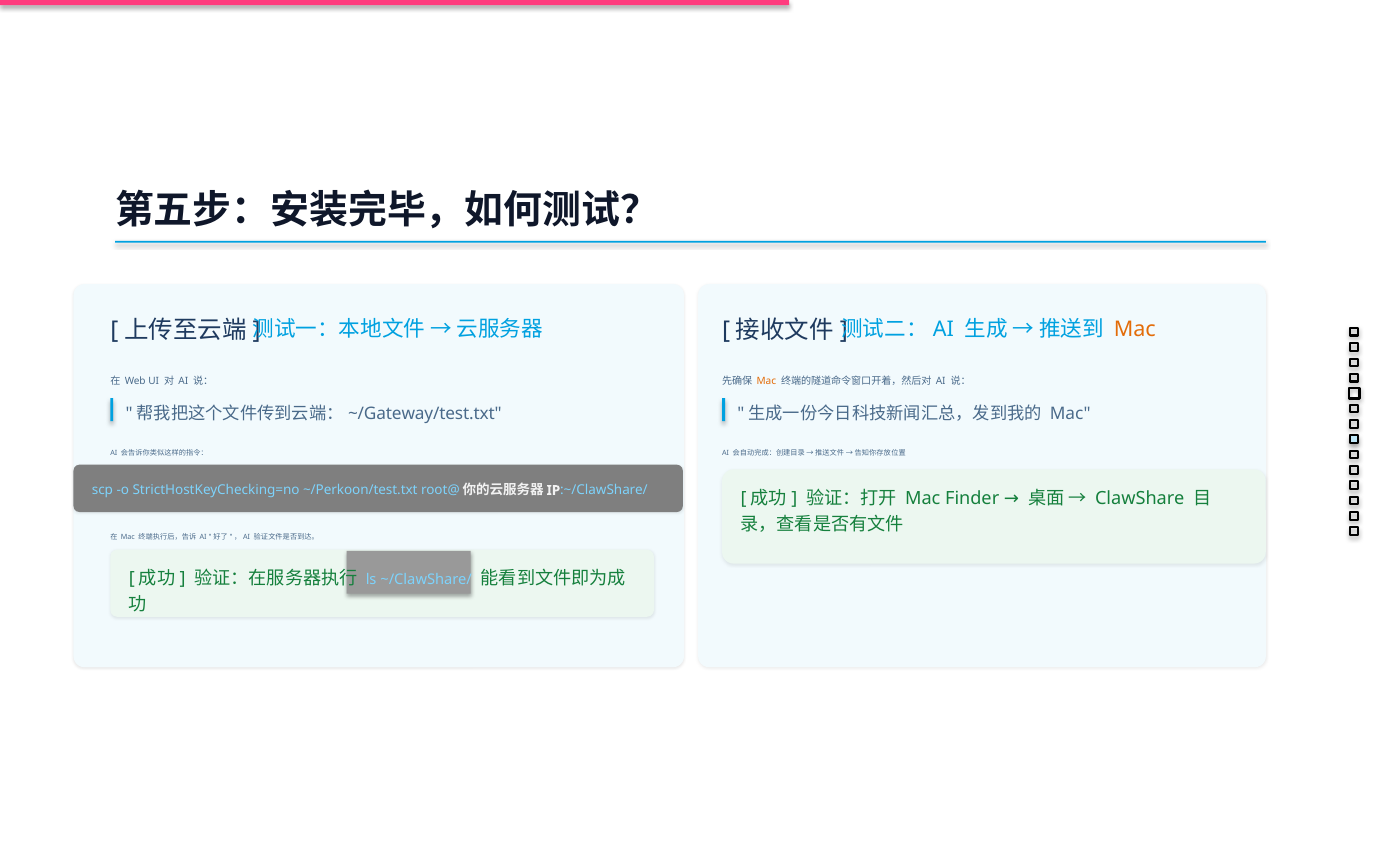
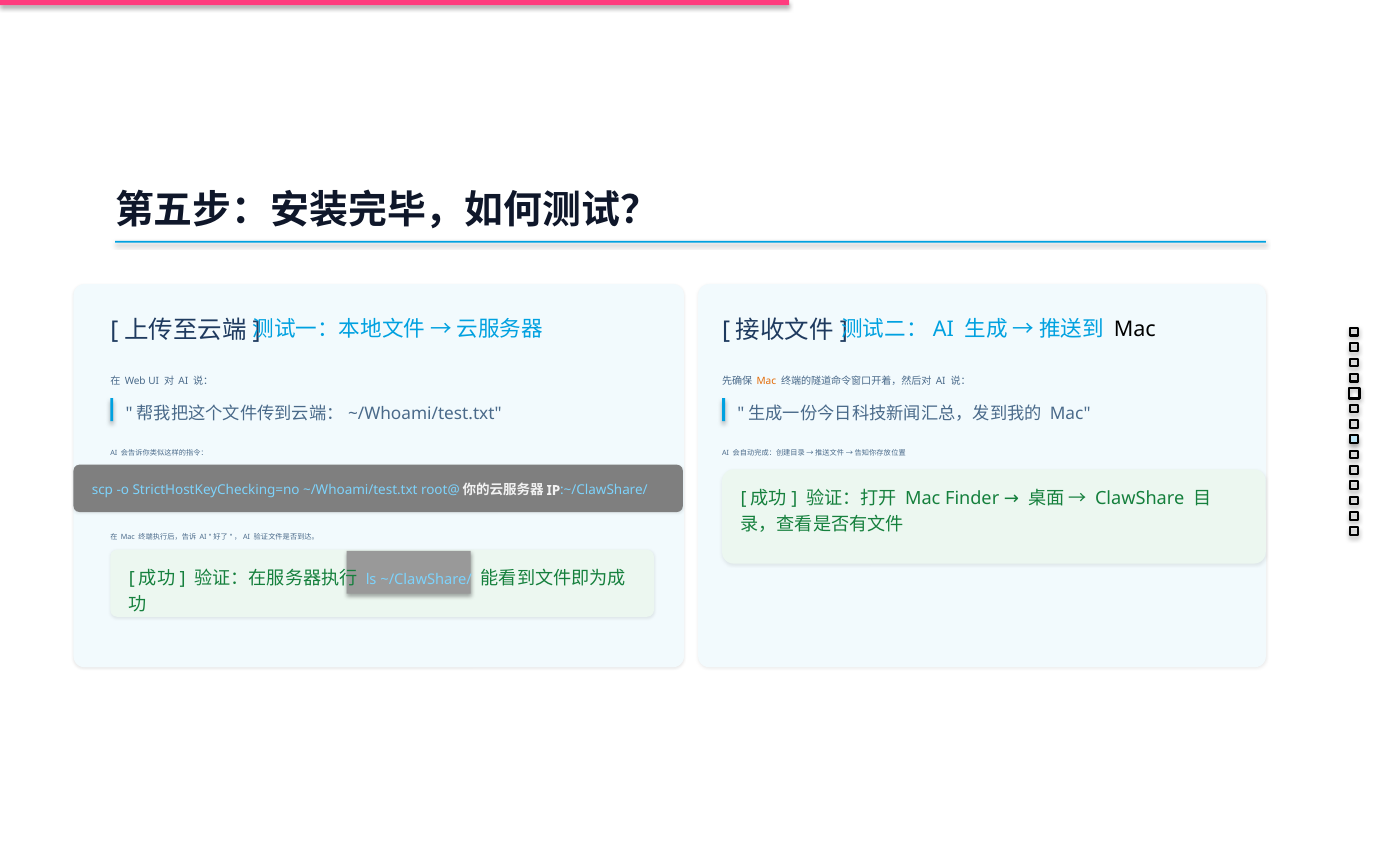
Mac at (1135, 329) colour: orange -> black
~/Gateway/test.txt at (425, 414): ~/Gateway/test.txt -> ~/Whoami/test.txt
StrictHostKeyChecking=no ~/Perkoon/test.txt: ~/Perkoon/test.txt -> ~/Whoami/test.txt
